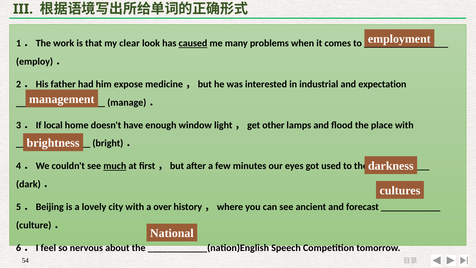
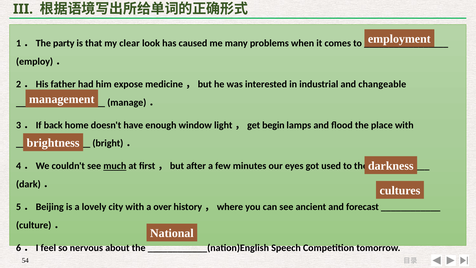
work: work -> party
caused underline: present -> none
expectation: expectation -> changeable
local: local -> back
other: other -> begin
